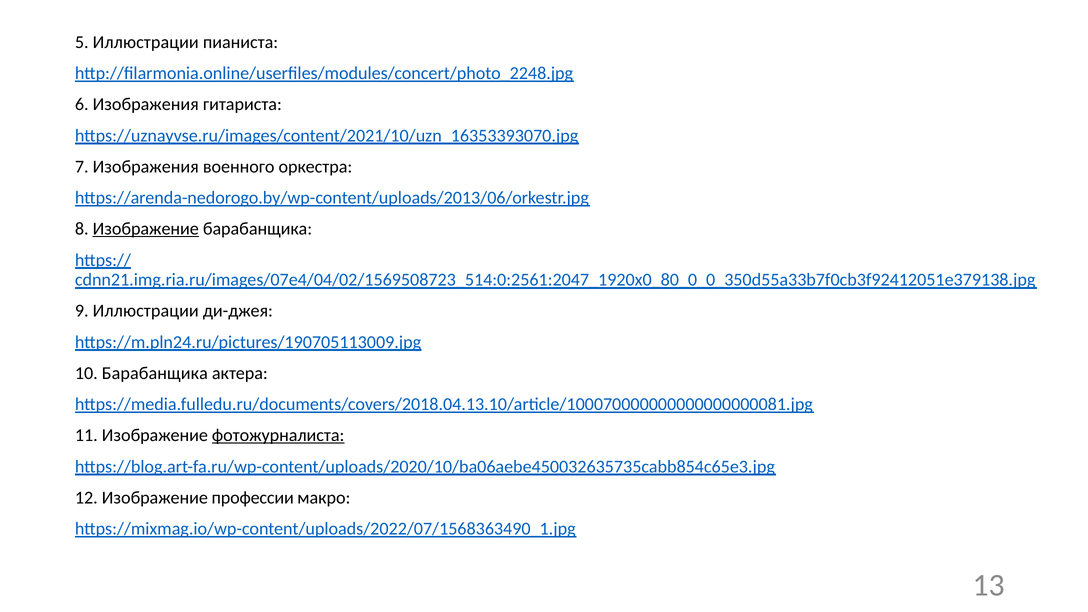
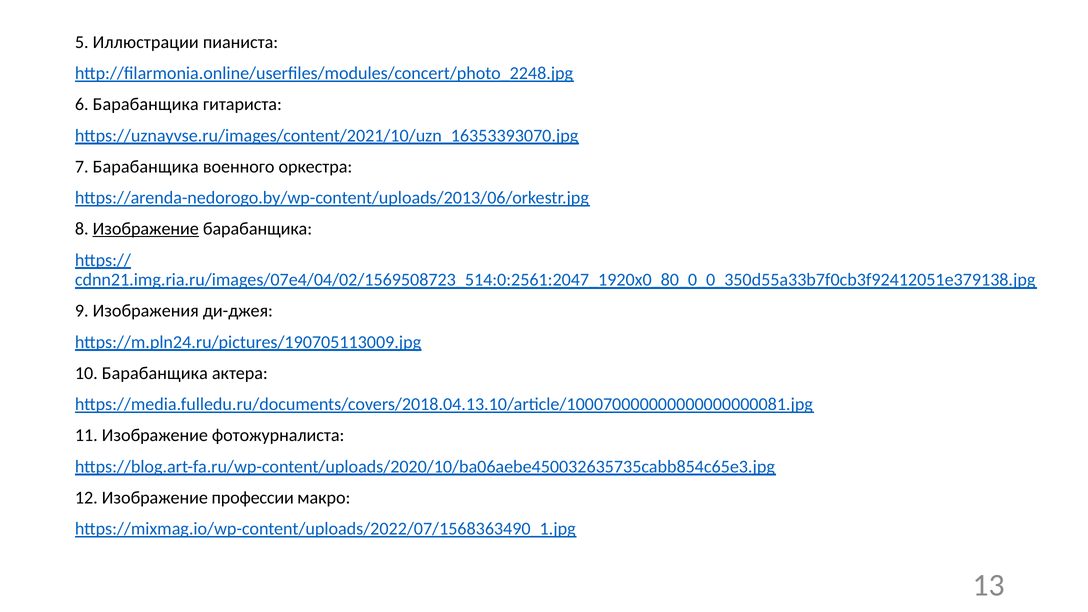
6 Изображения: Изображения -> Барабанщика
7 Изображения: Изображения -> Барабанщика
9 Иллюстрации: Иллюстрации -> Изображения
фотожурналиста underline: present -> none
